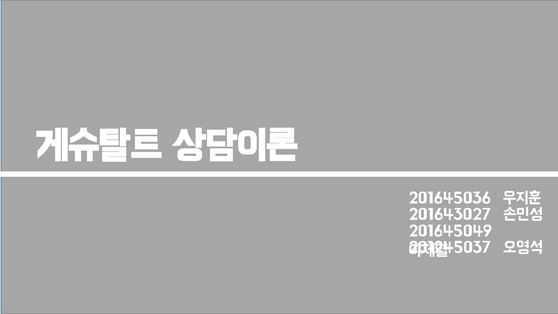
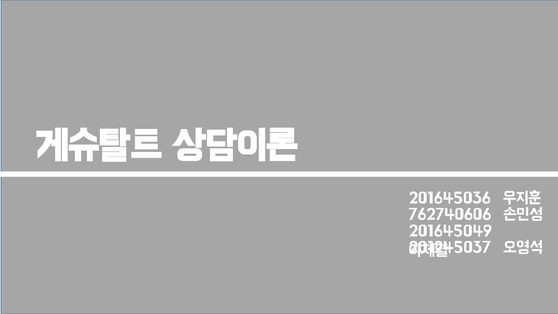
201643027: 201643027 -> 762740606
